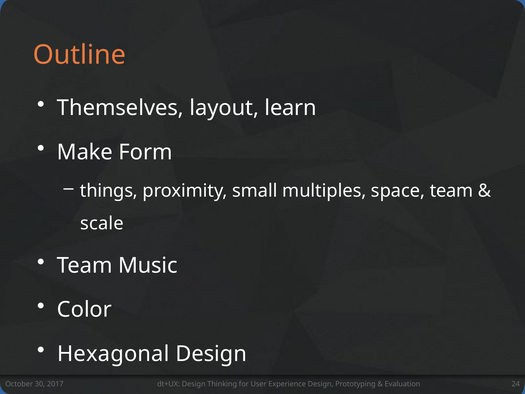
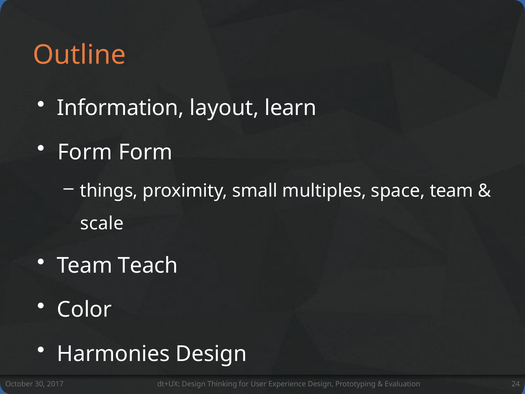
Themselves: Themselves -> Information
Make at (85, 152): Make -> Form
Music: Music -> Teach
Hexagonal: Hexagonal -> Harmonies
